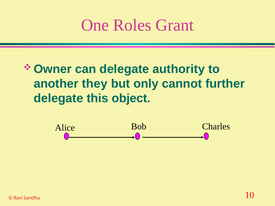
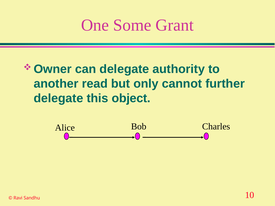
Roles: Roles -> Some
they: they -> read
